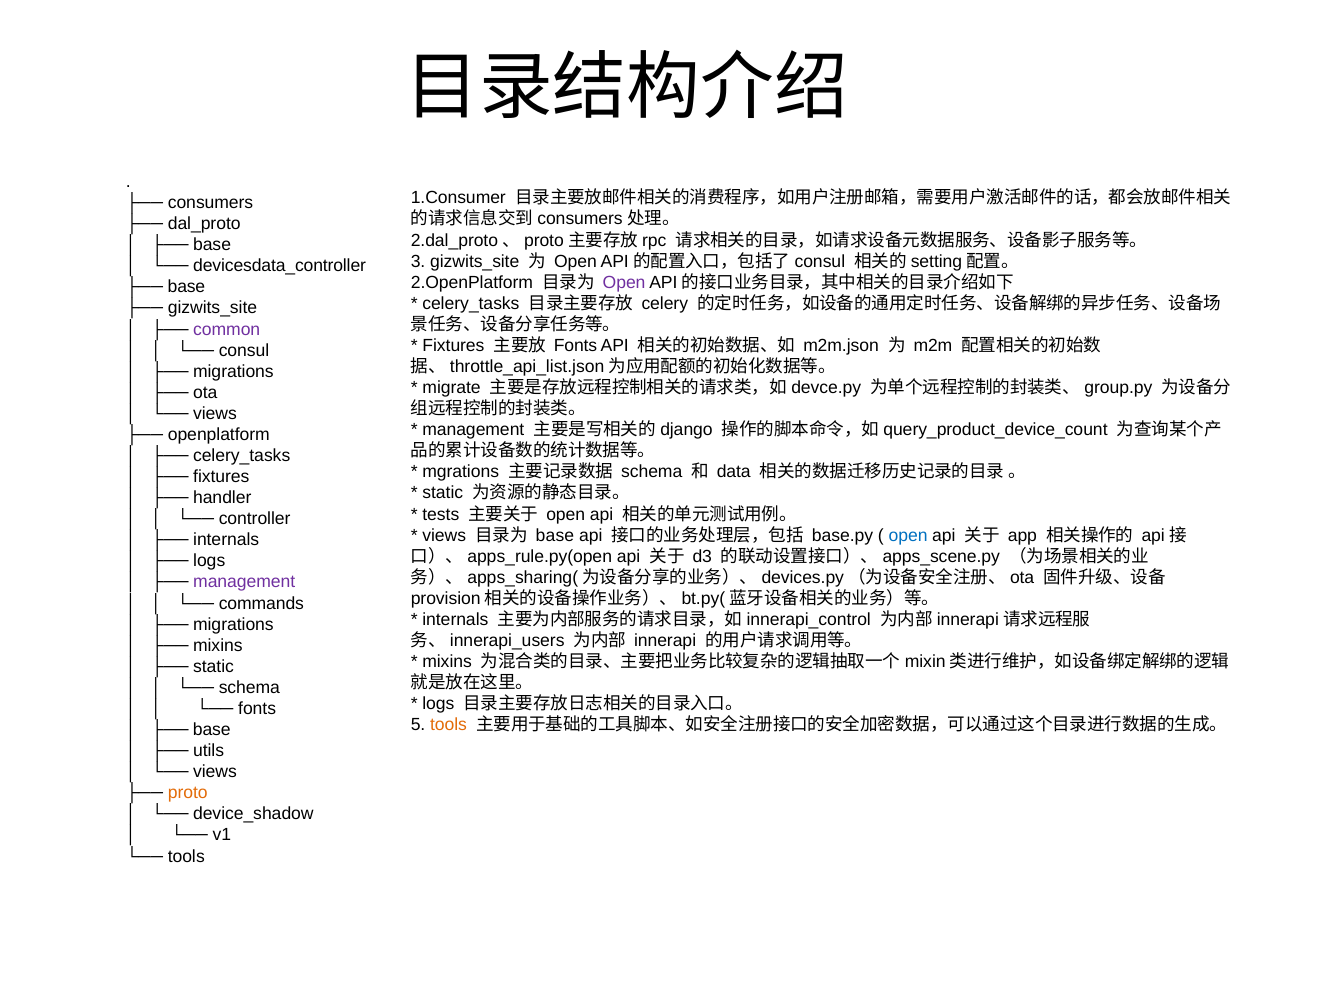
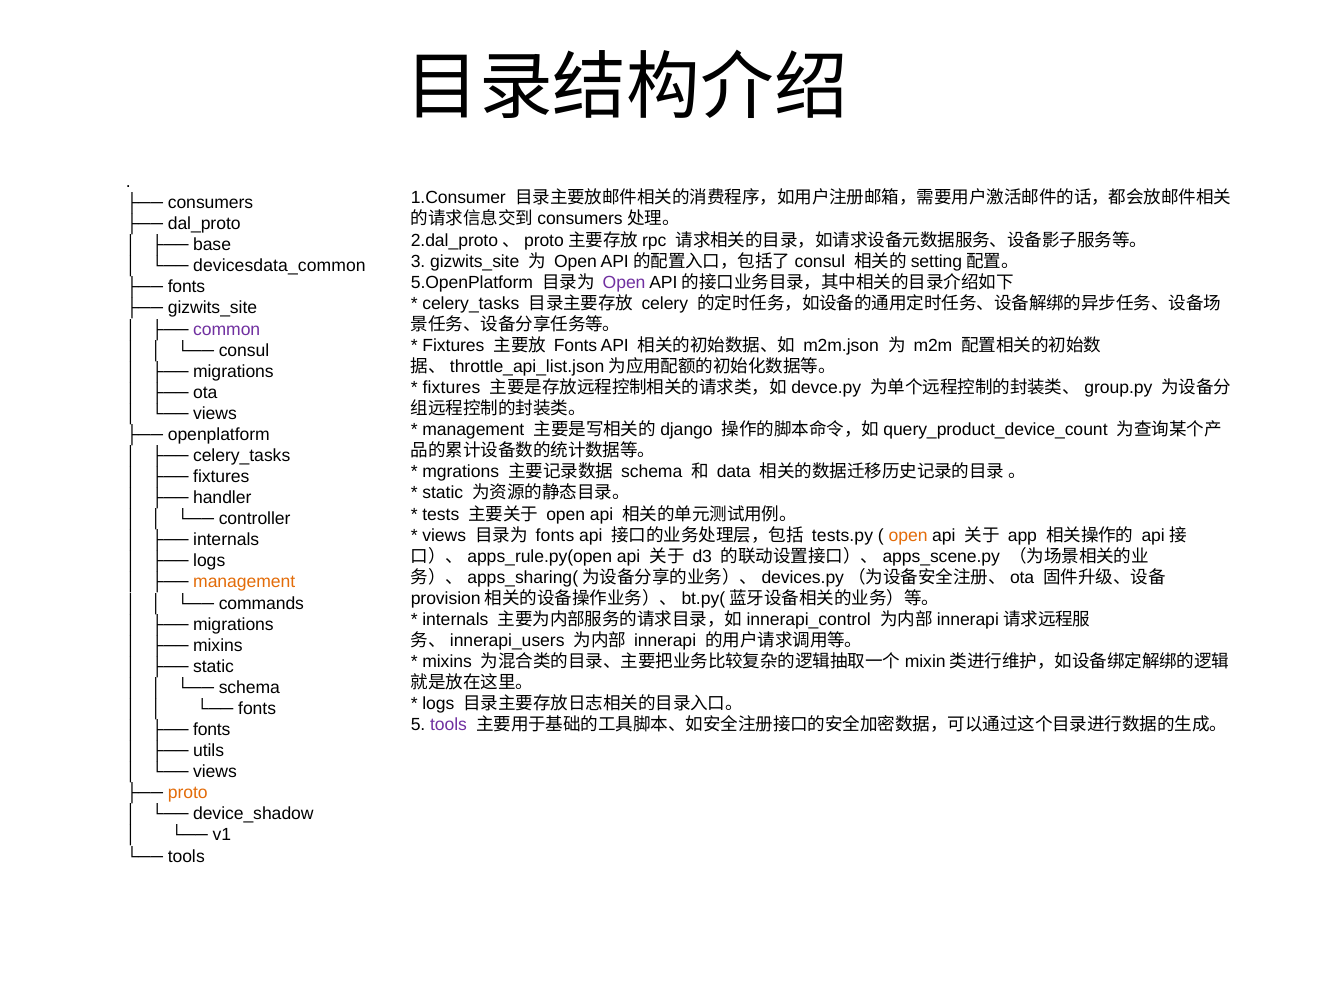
devicesdata_controller: devicesdata_controller -> devicesdata_common
2.OpenPlatform: 2.OpenPlatform -> 5.OpenPlatform
base at (186, 287): base -> fonts
migrate at (452, 388): migrate -> fixtures
base at (555, 536): base -> fonts
base.py: base.py -> tests.py
open at (908, 536) colour: blue -> orange
management at (244, 582) colour: purple -> orange
tools at (449, 725) colour: orange -> purple
base at (212, 730): base -> fonts
